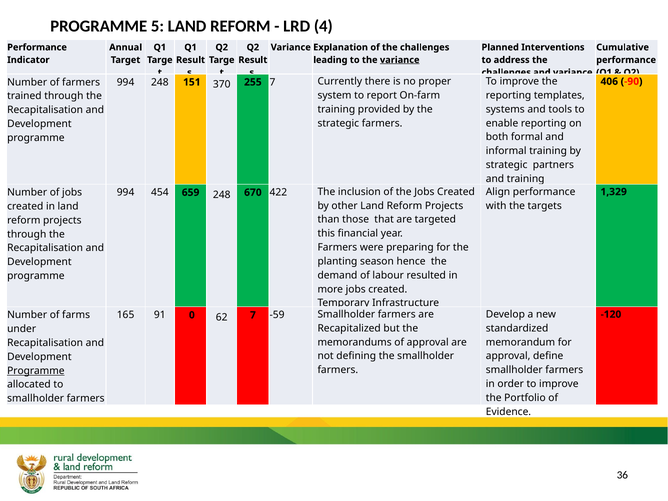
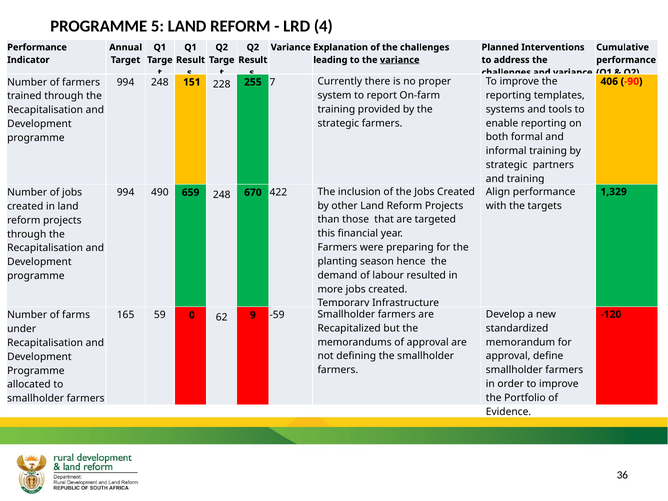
370: 370 -> 228
454: 454 -> 490
91: 91 -> 59
62 7: 7 -> 9
Programme at (36, 371) underline: present -> none
